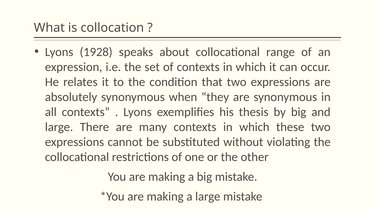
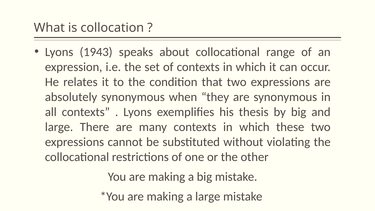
1928: 1928 -> 1943
